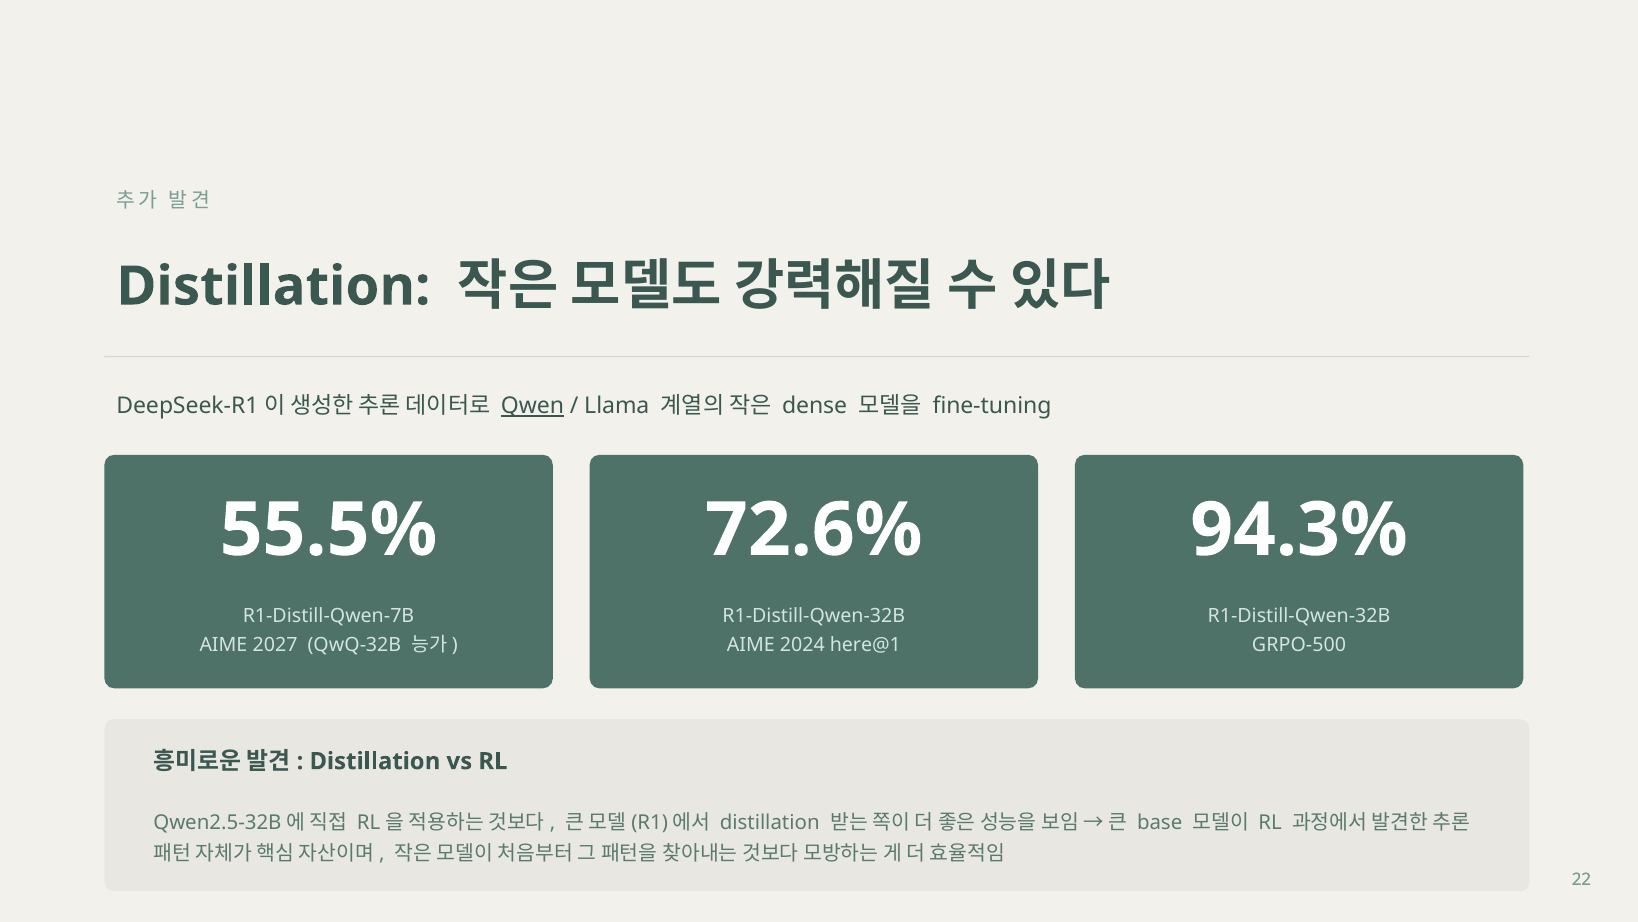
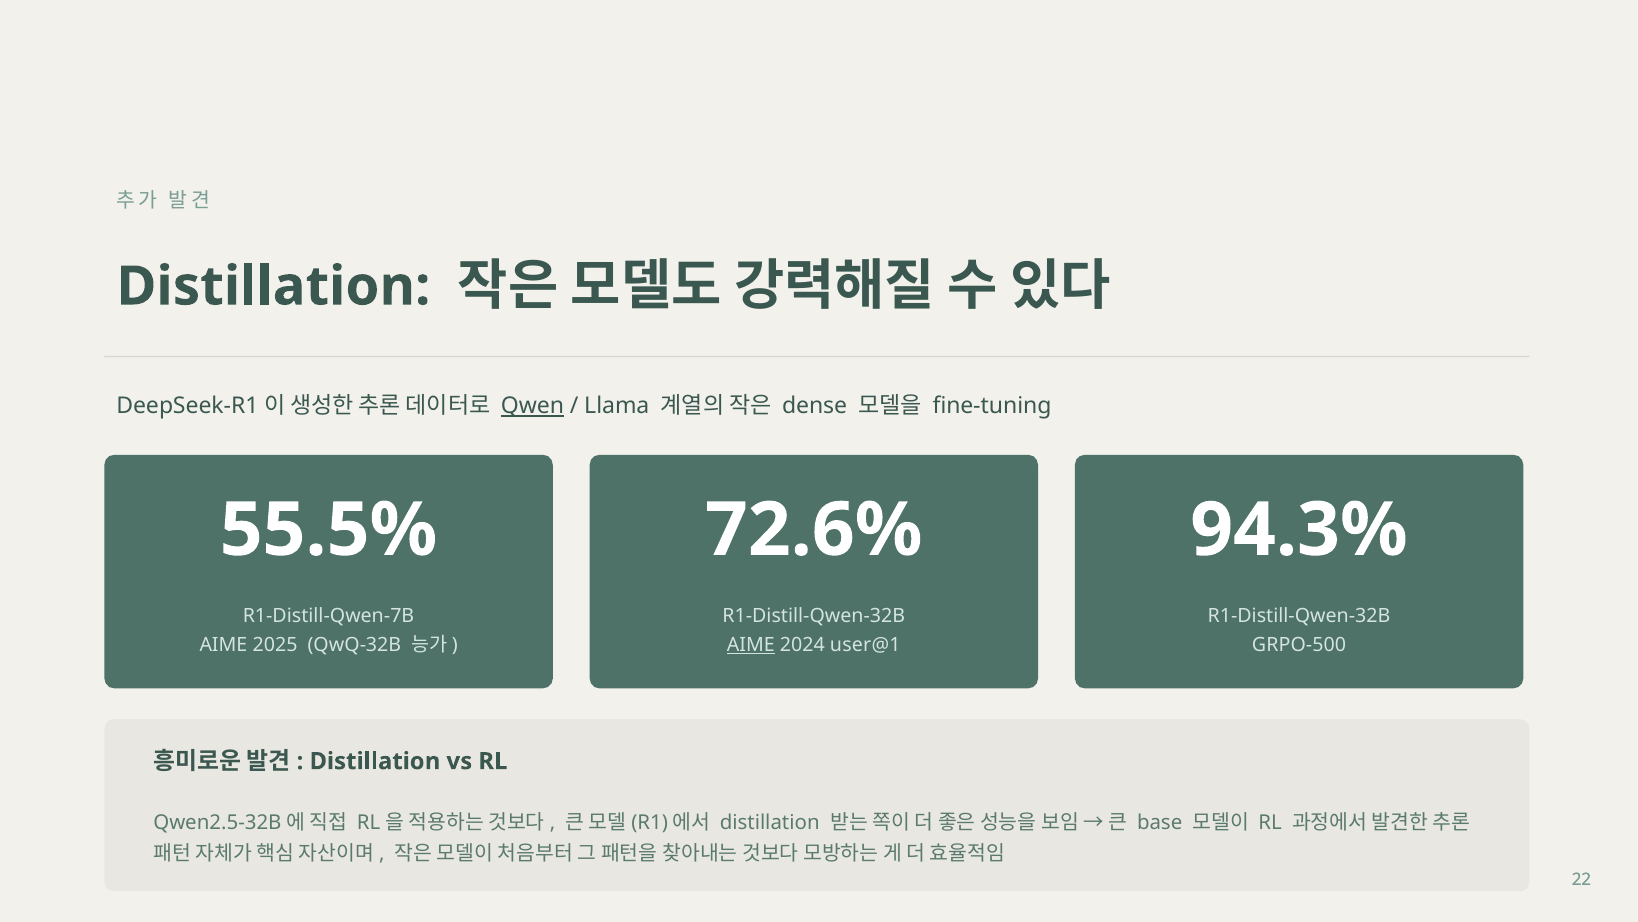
2027: 2027 -> 2025
AIME at (751, 645) underline: none -> present
here@1: here@1 -> user@1
